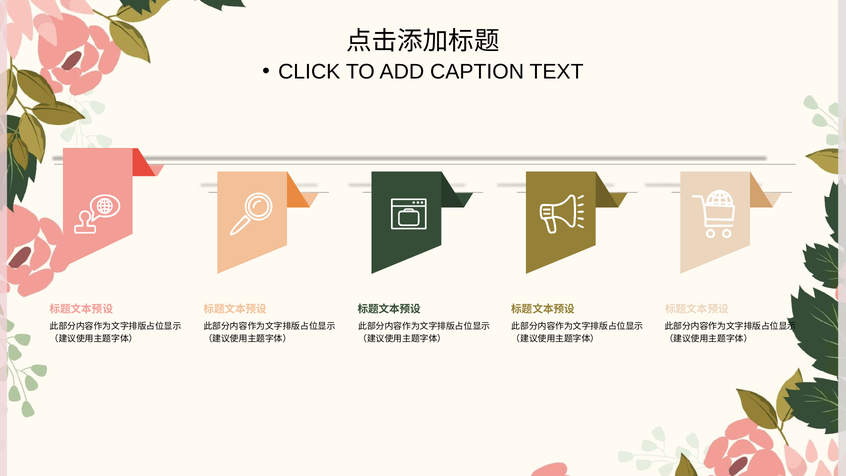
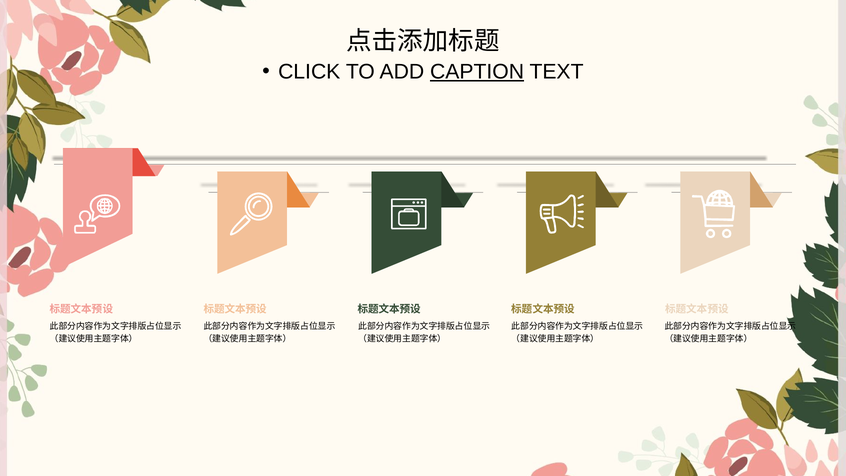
CAPTION underline: none -> present
